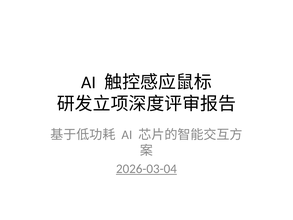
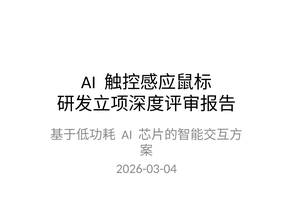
2026-03-04 underline: present -> none
